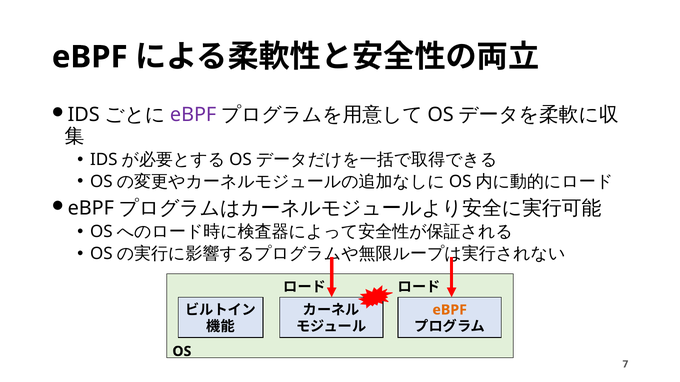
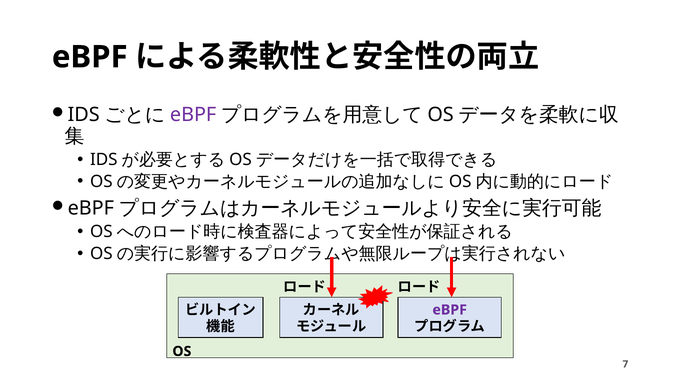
eBPF at (450, 310) colour: orange -> purple
